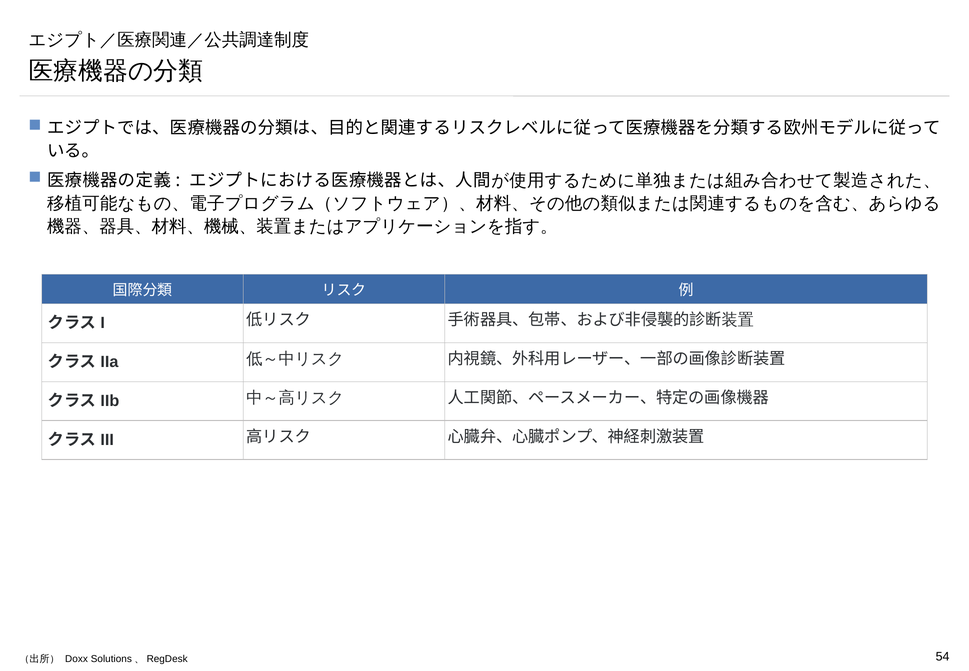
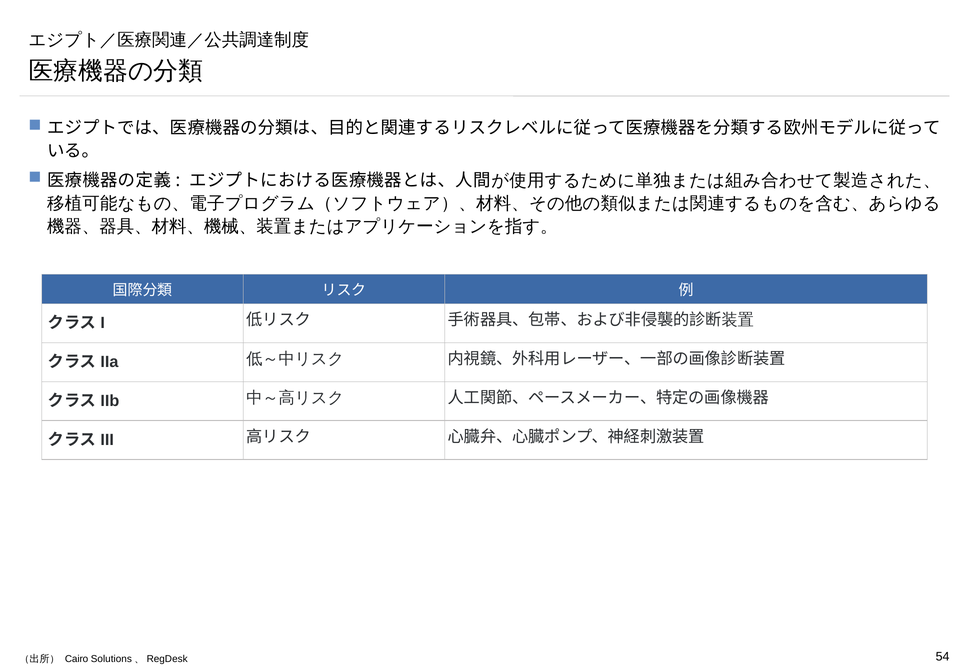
Doxx: Doxx -> Cairo
